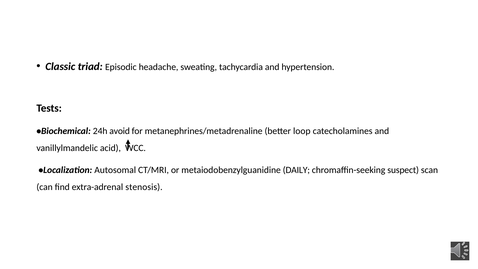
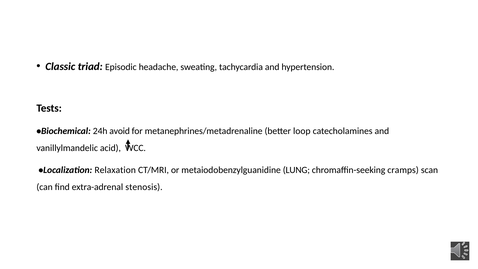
Autosomal: Autosomal -> Relaxation
DAILY: DAILY -> LUNG
suspect: suspect -> cramps
